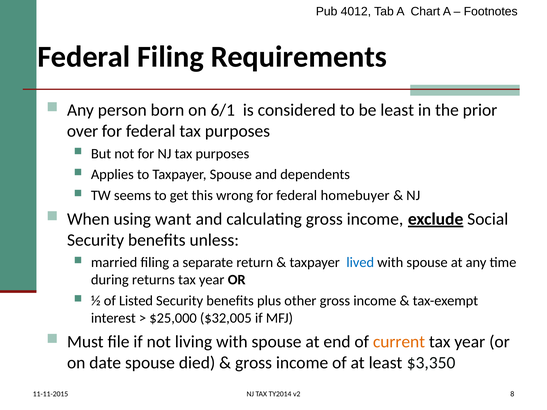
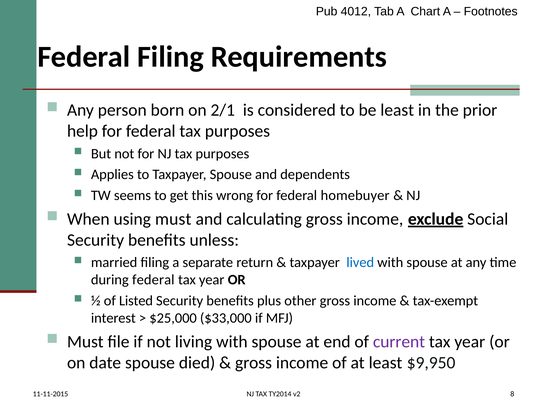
6/1: 6/1 -> 2/1
over: over -> help
using want: want -> must
during returns: returns -> federal
$32,005: $32,005 -> $33,000
current colour: orange -> purple
$3,350: $3,350 -> $9,950
